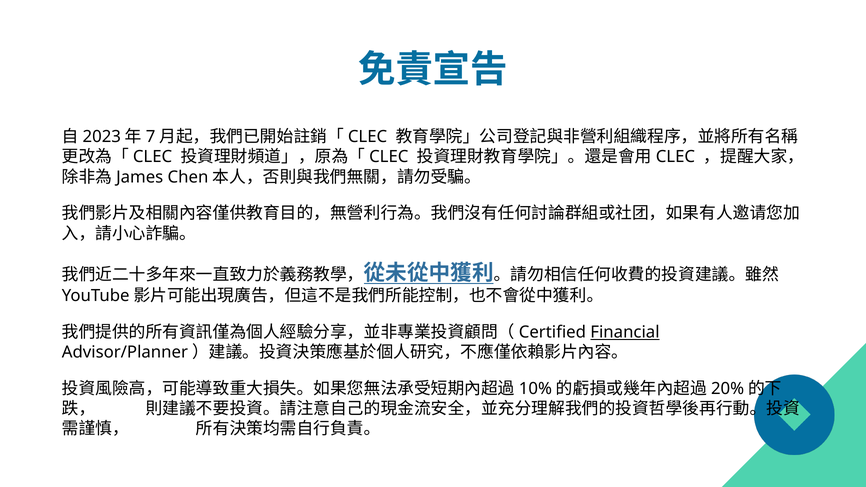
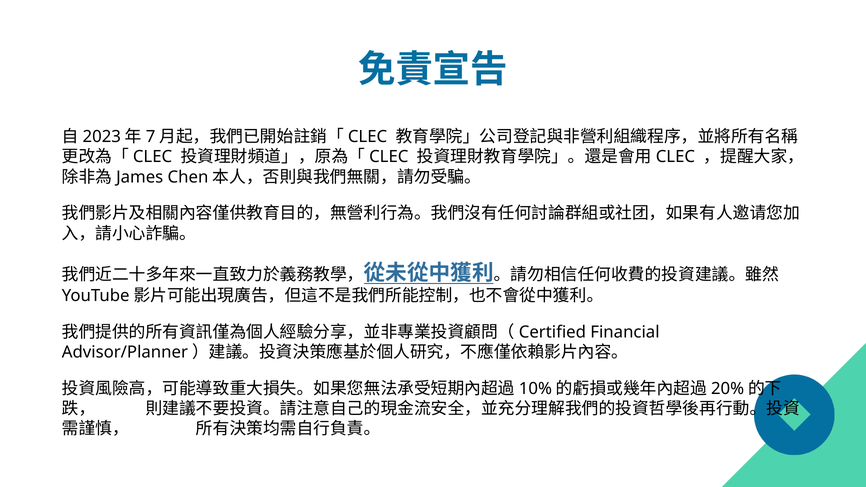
Financial underline: present -> none
